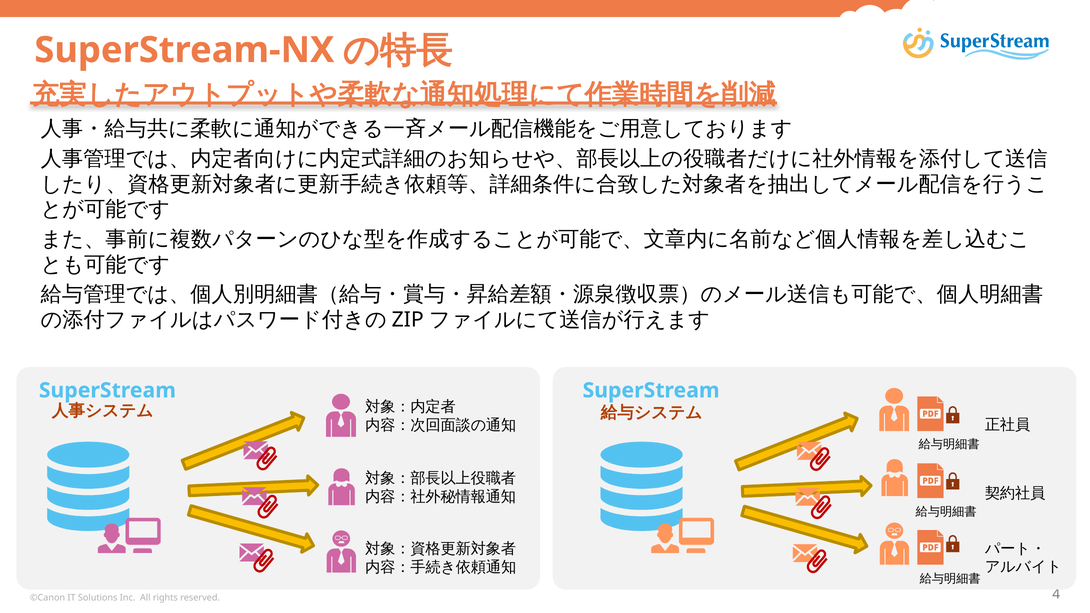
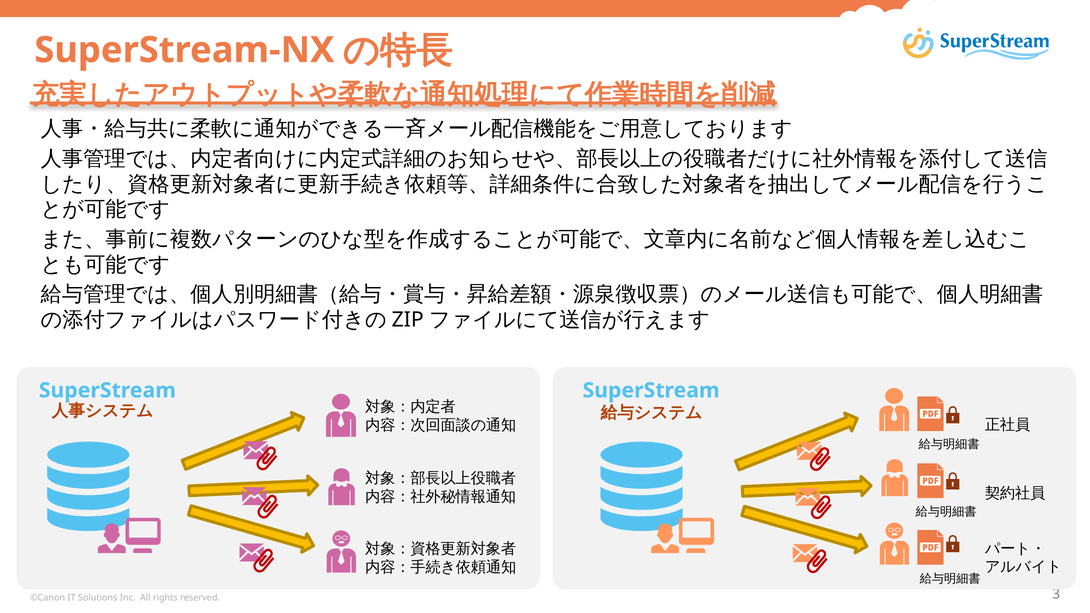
4: 4 -> 3
